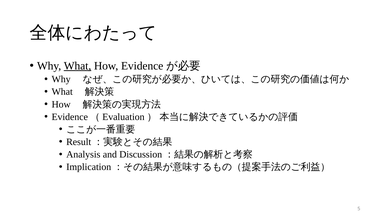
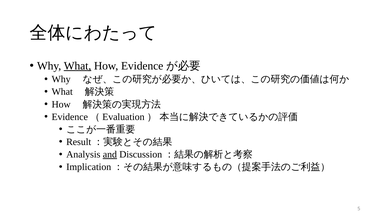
and underline: none -> present
